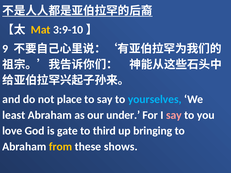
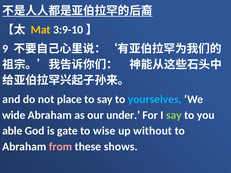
least: least -> wide
say at (174, 115) colour: pink -> light green
love: love -> able
third: third -> wise
bringing: bringing -> without
from colour: yellow -> pink
